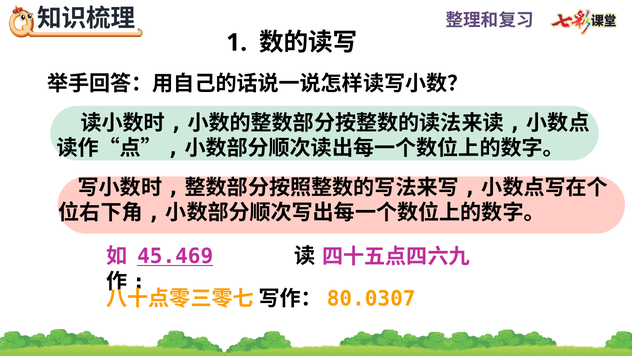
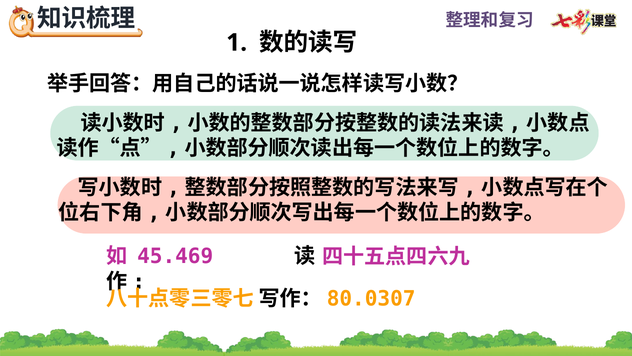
45.469 underline: present -> none
